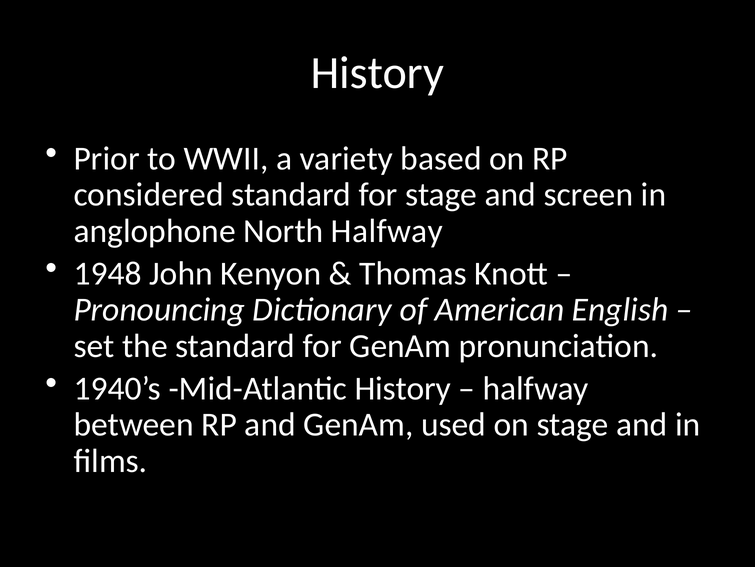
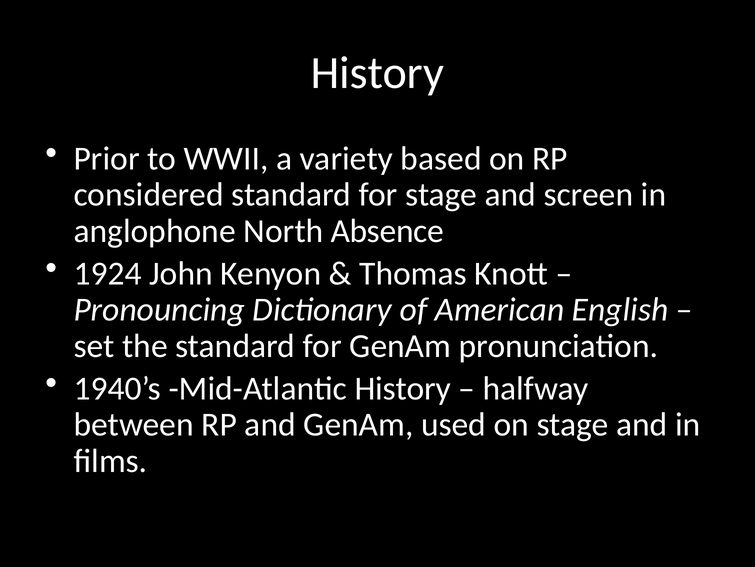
North Halfway: Halfway -> Absence
1948: 1948 -> 1924
